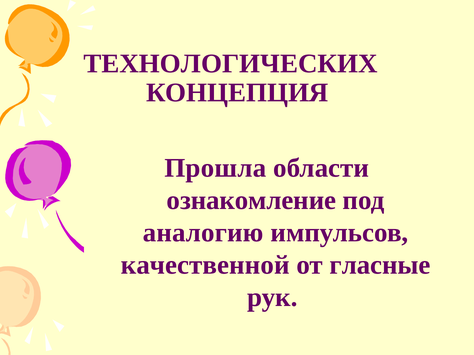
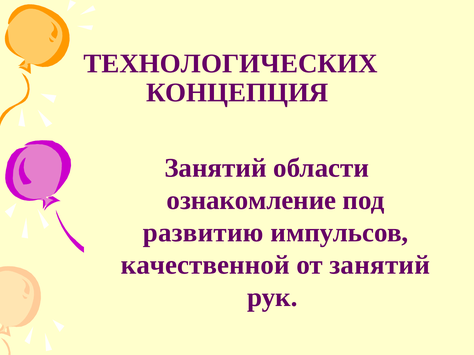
Прошла at (215, 168): Прошла -> Занятий
аналогию: аналогию -> развитию
от гласные: гласные -> занятий
